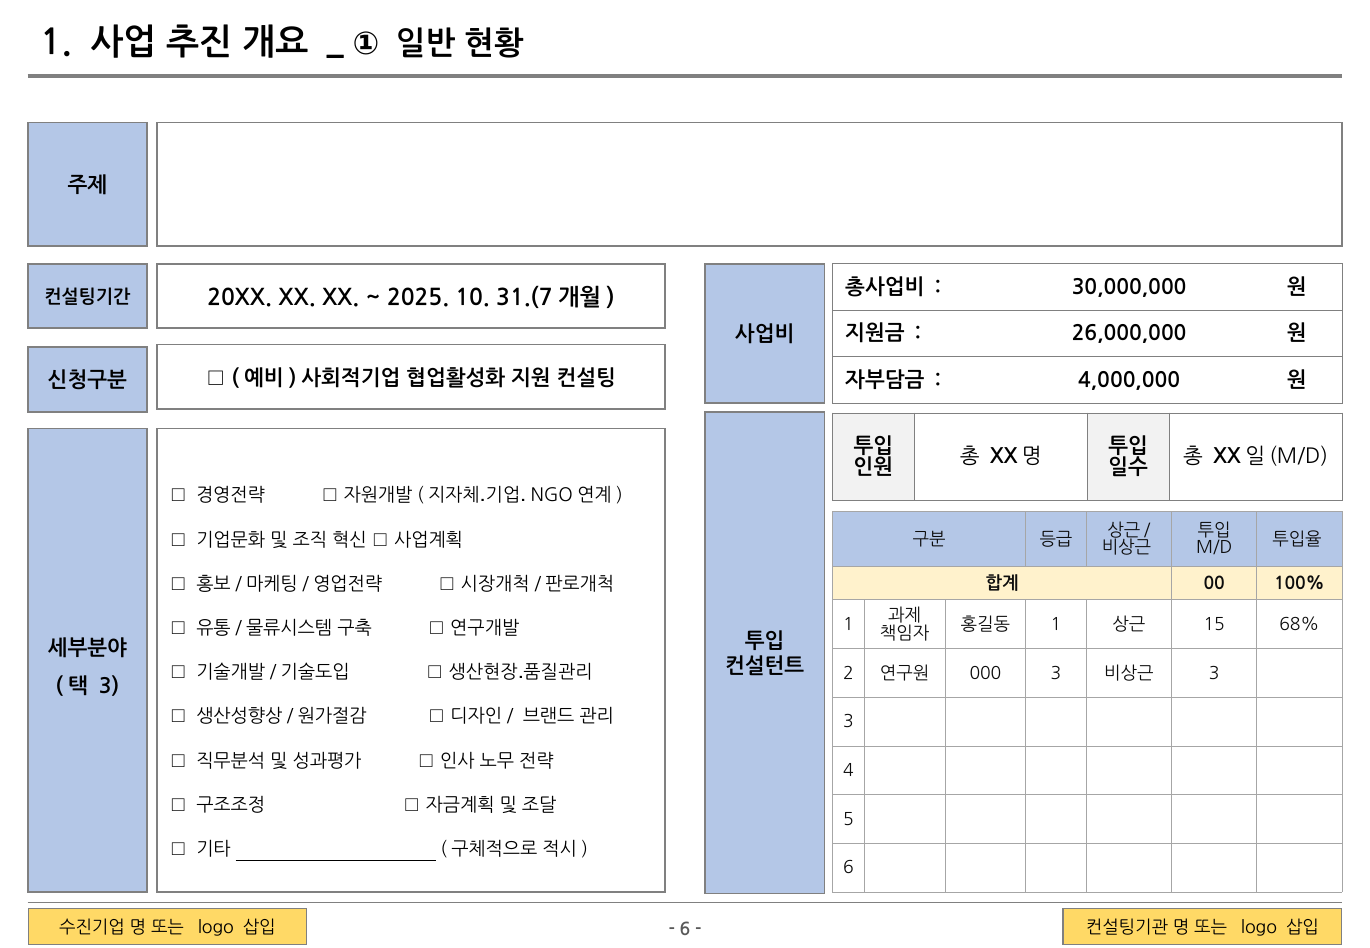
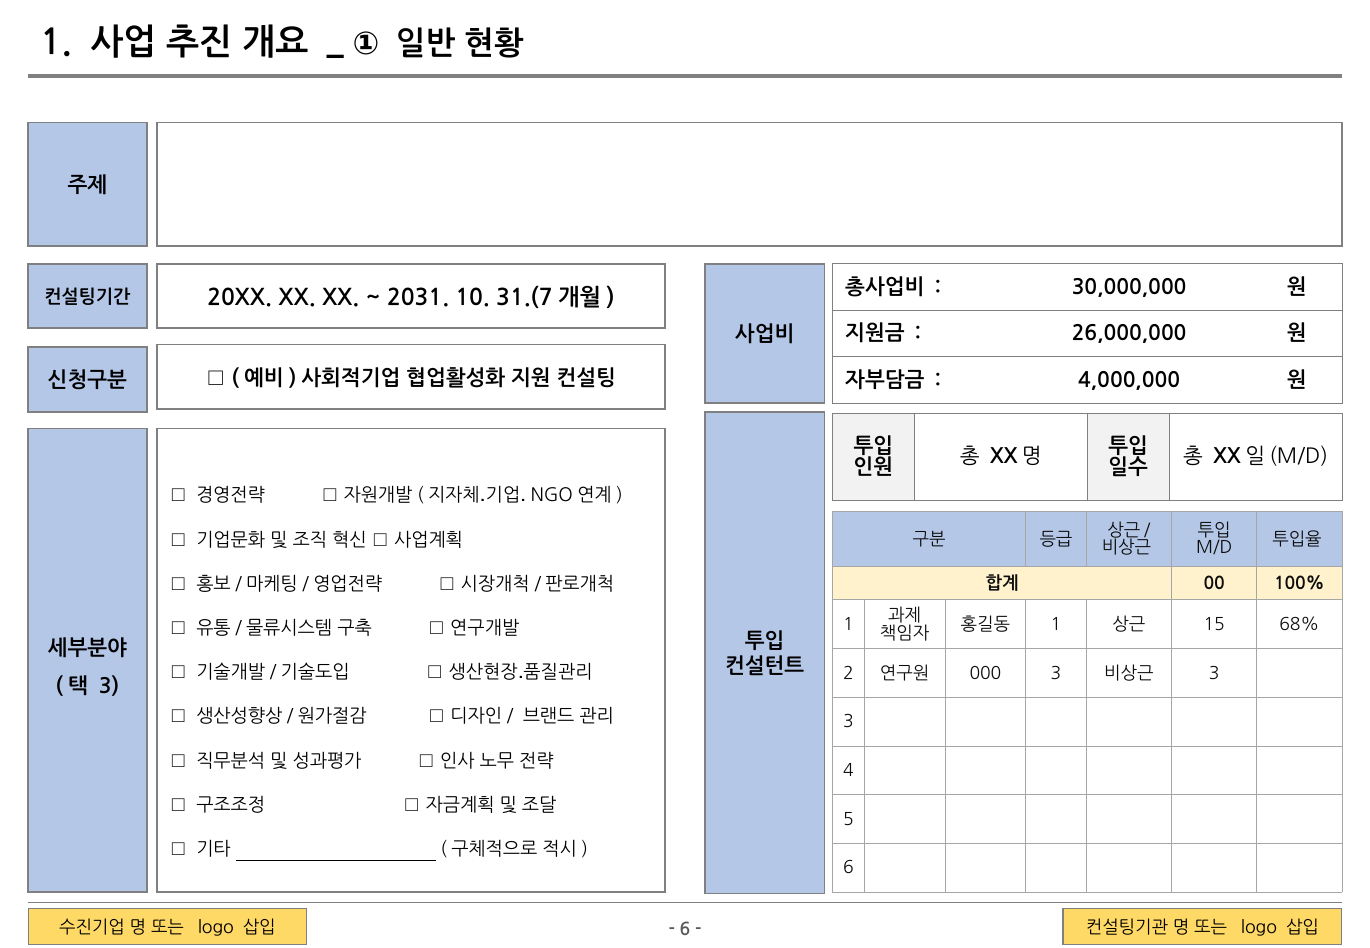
2025: 2025 -> 2031
